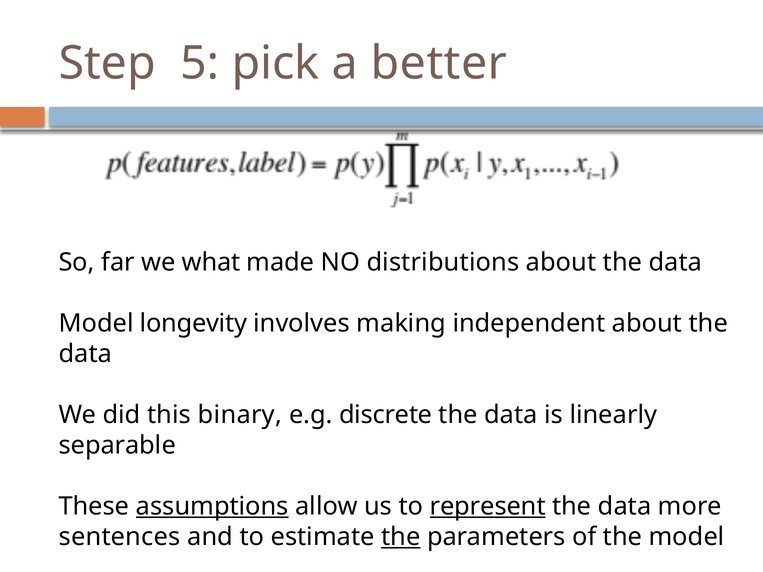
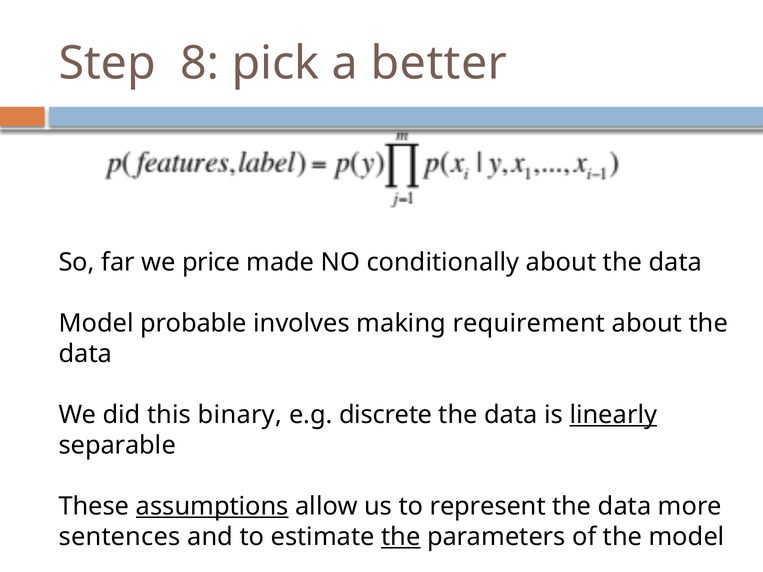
5: 5 -> 8
what: what -> price
distributions: distributions -> conditionally
longevity: longevity -> probable
independent: independent -> requirement
linearly underline: none -> present
represent underline: present -> none
